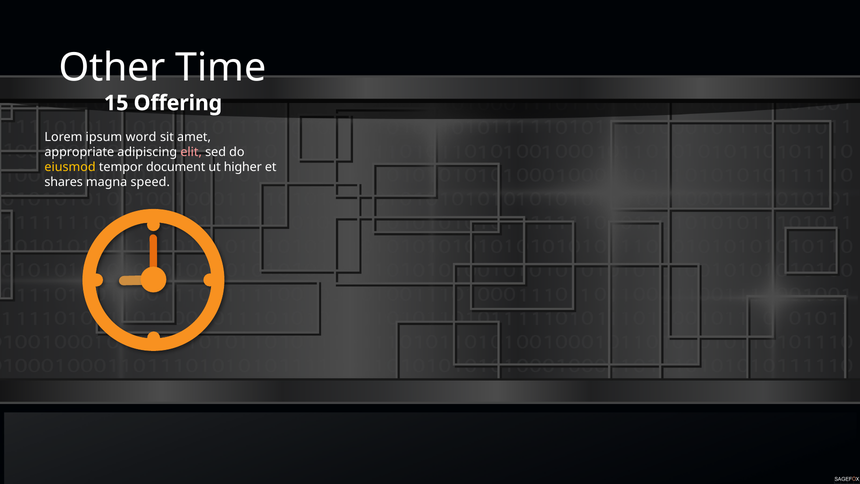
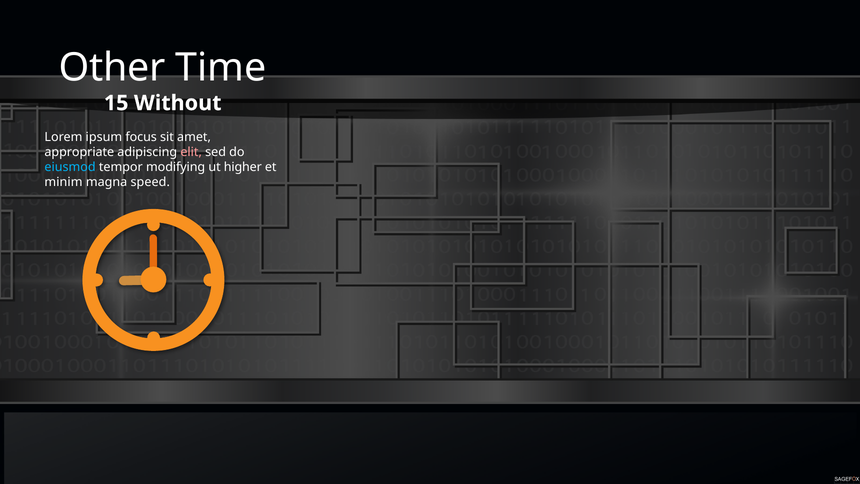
Offering: Offering -> Without
word: word -> focus
eiusmod colour: yellow -> light blue
document: document -> modifying
shares: shares -> minim
